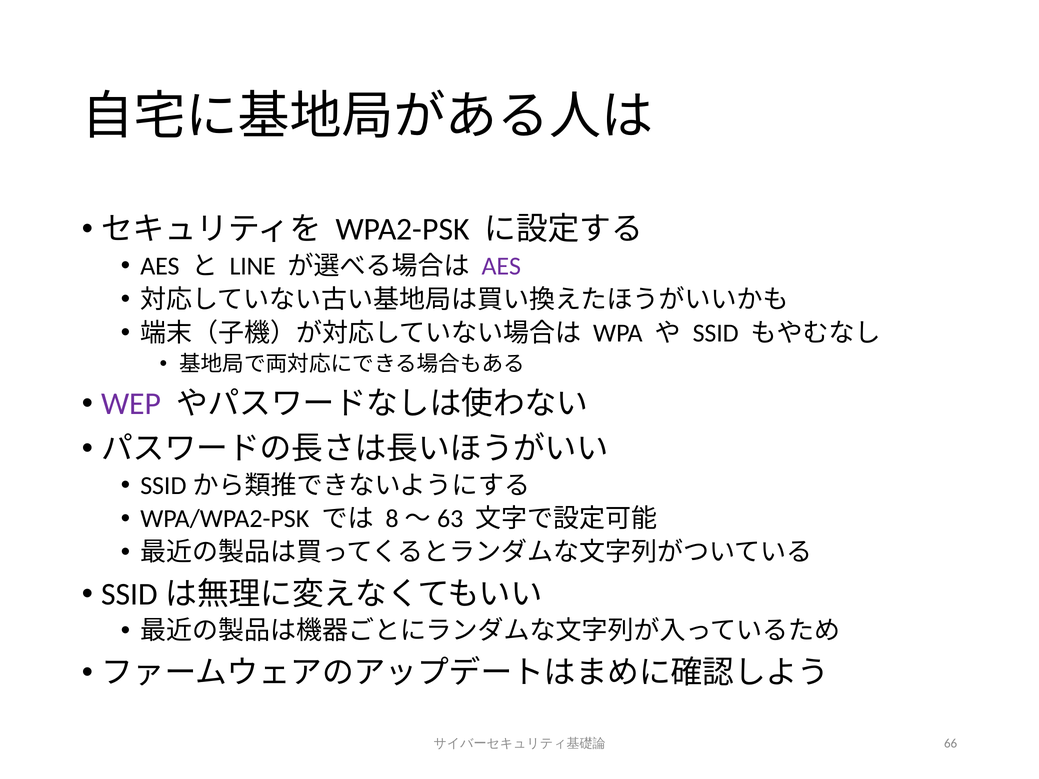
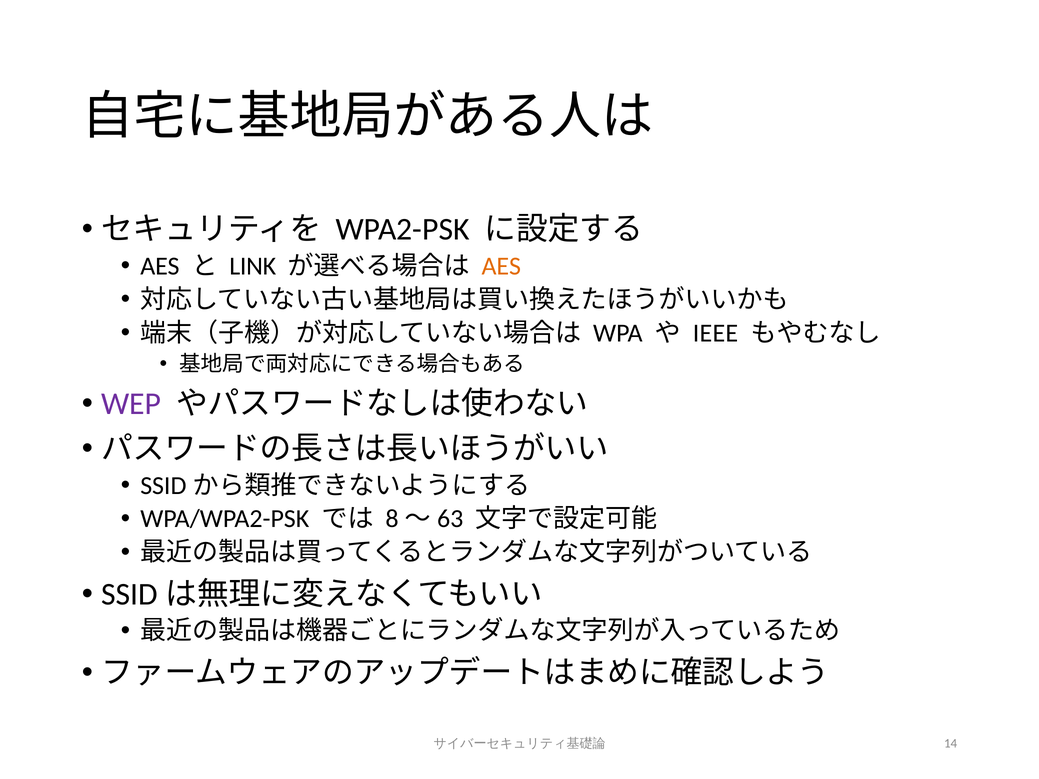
LINE: LINE -> LINK
AES at (501, 266) colour: purple -> orange
SSID: SSID -> IEEE
66: 66 -> 14
